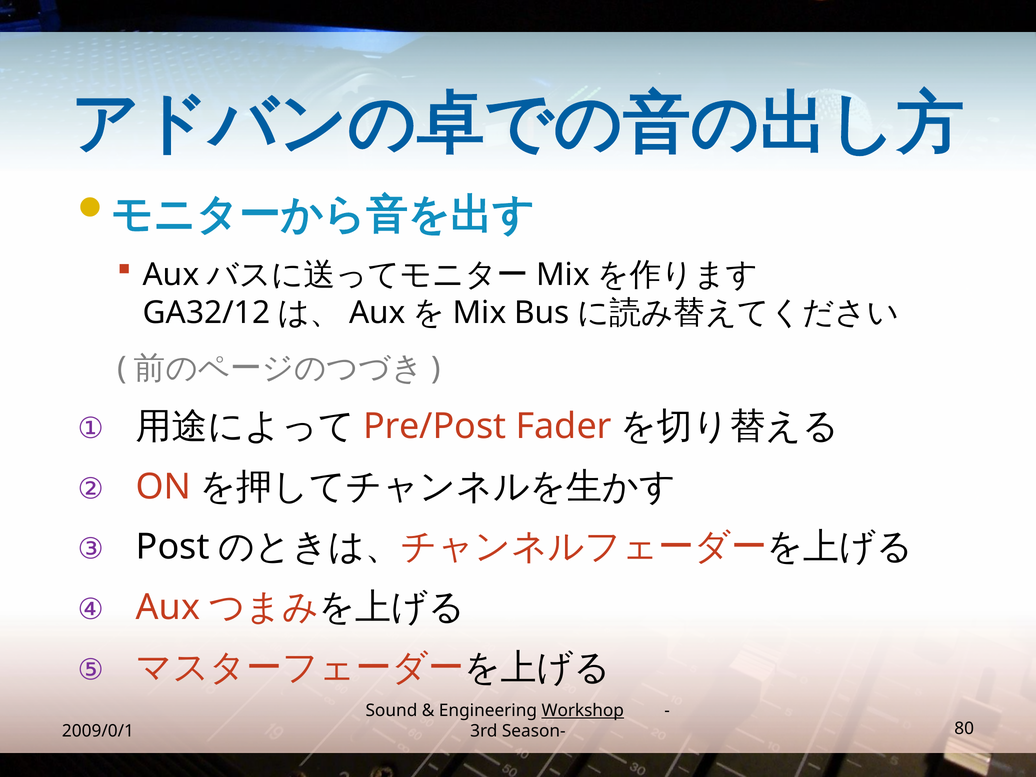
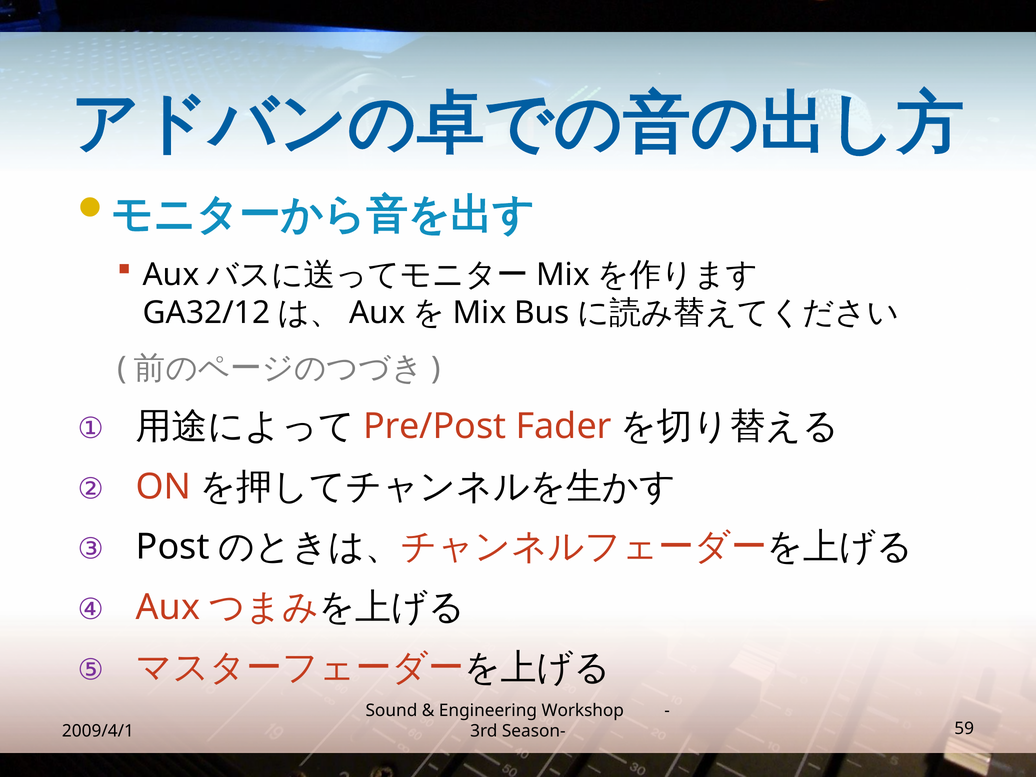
Workshop underline: present -> none
2009/0/1: 2009/0/1 -> 2009/4/1
80: 80 -> 59
